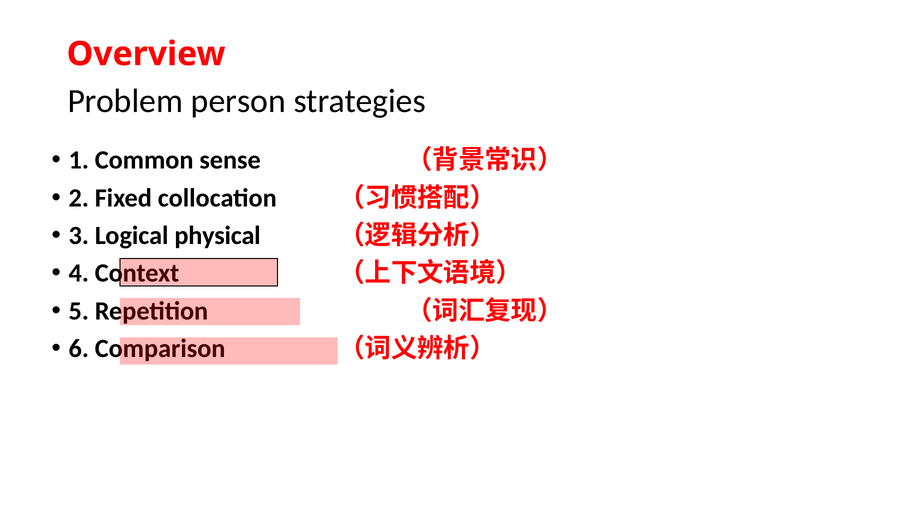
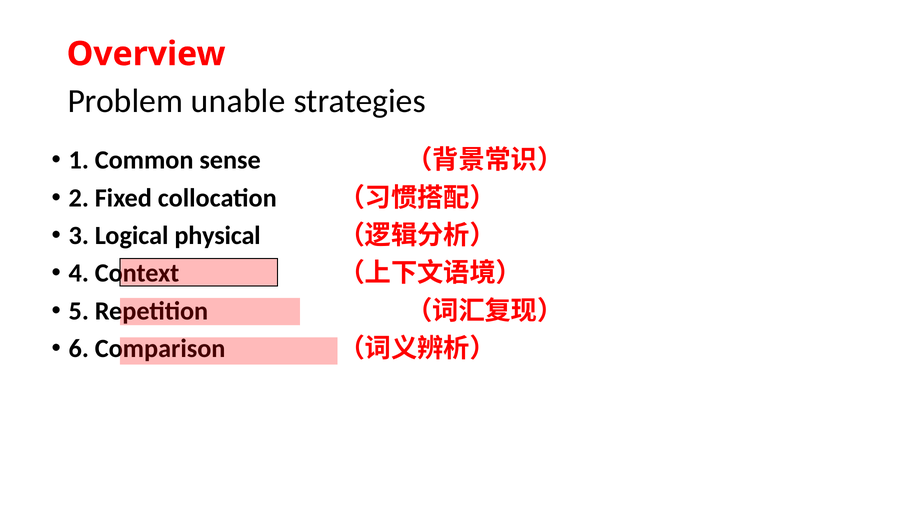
person: person -> unable
